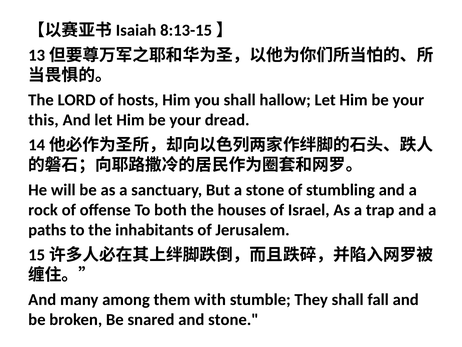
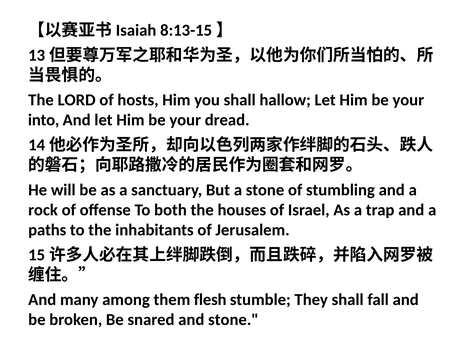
this: this -> into
with: with -> flesh
